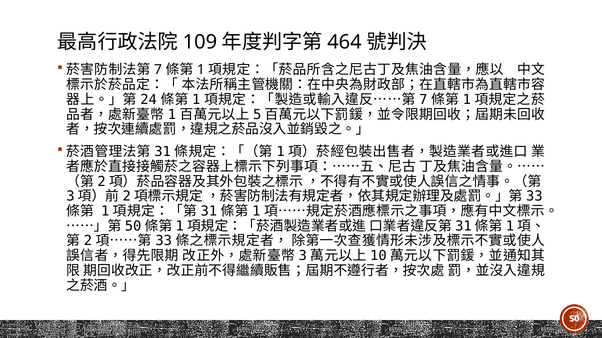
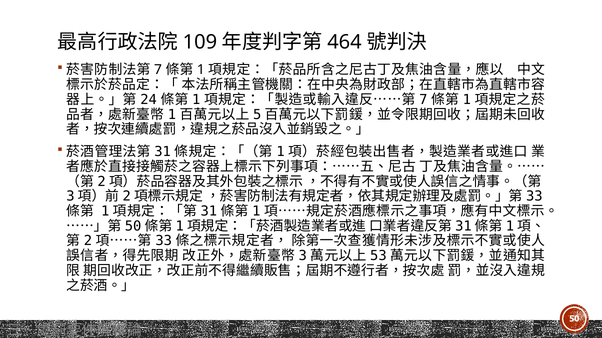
10: 10 -> 53
